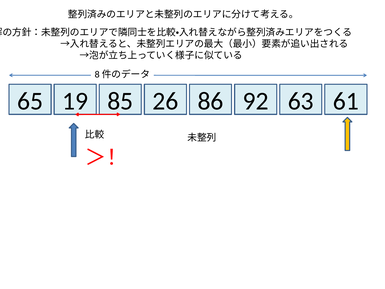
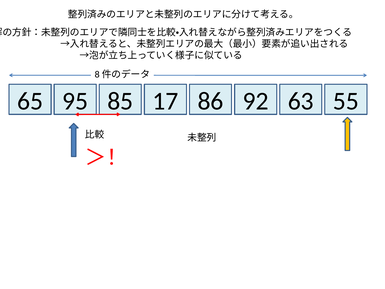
19: 19 -> 95
26: 26 -> 17
61: 61 -> 55
